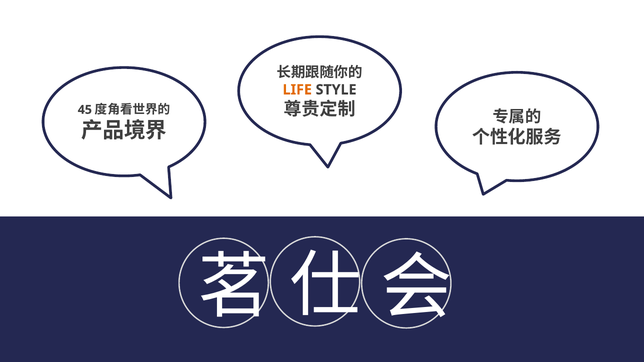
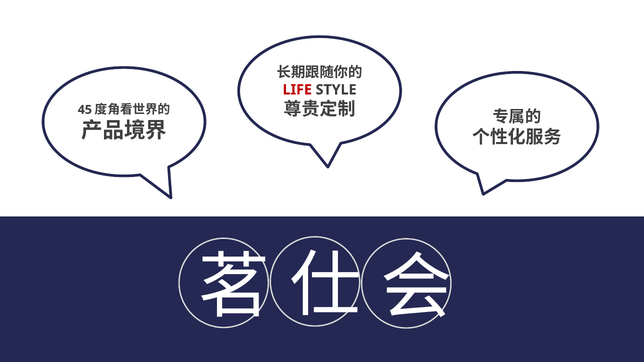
LIFE colour: orange -> red
